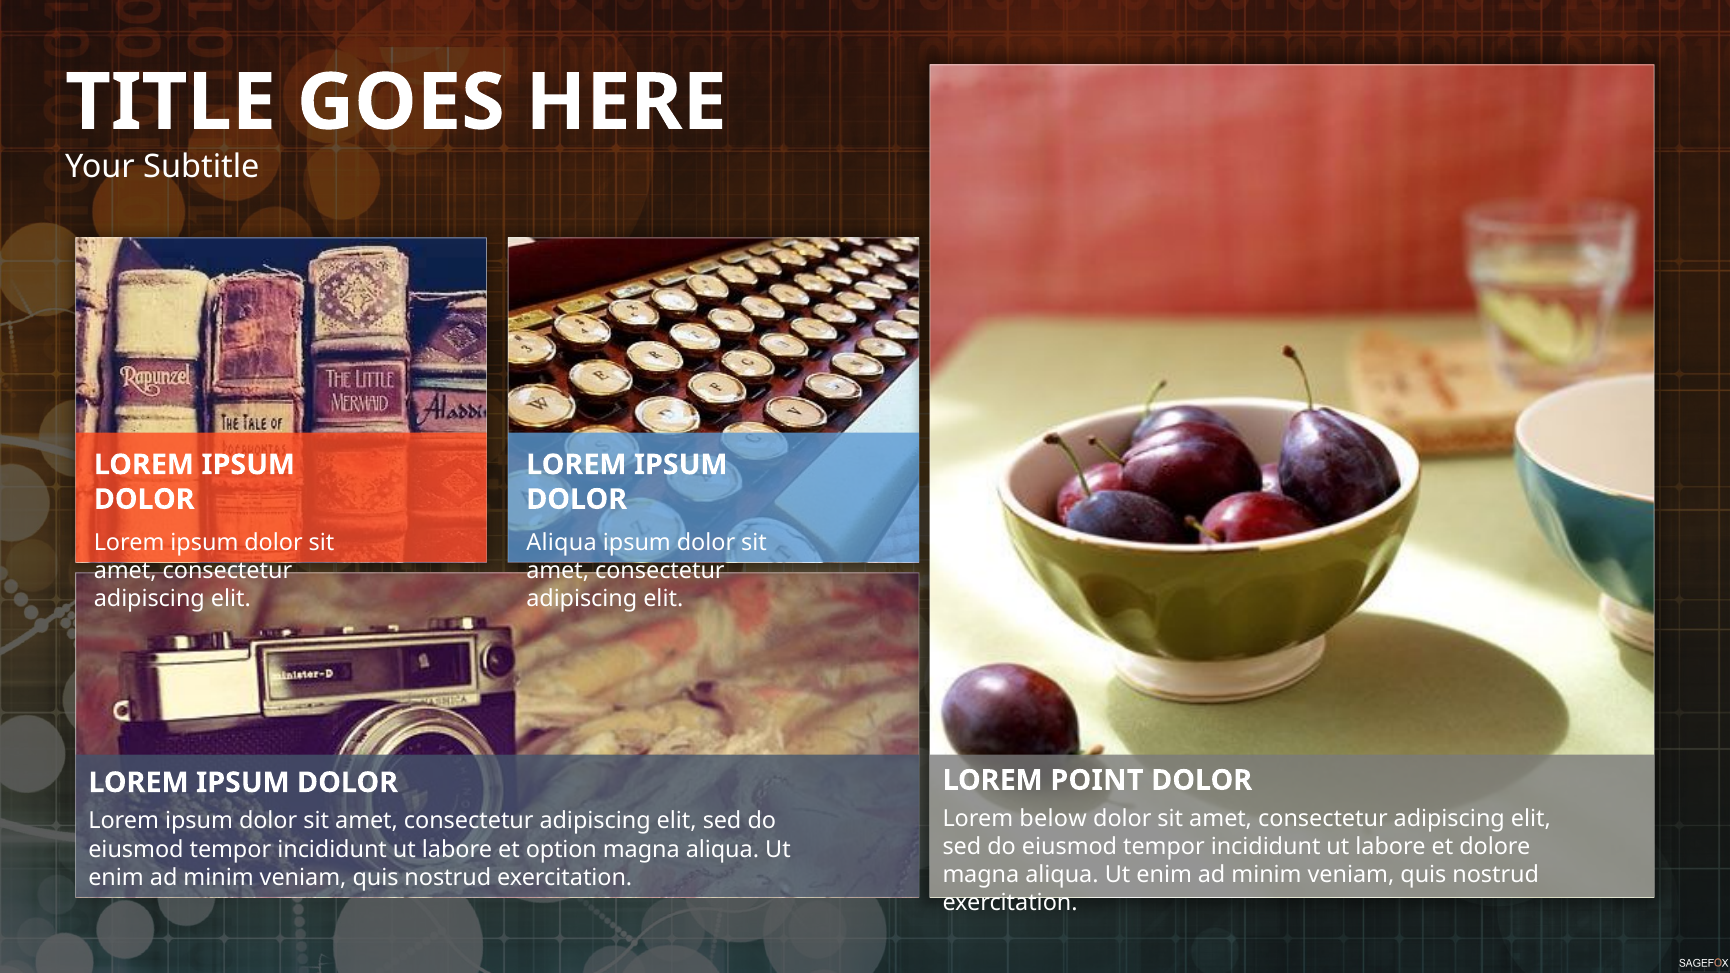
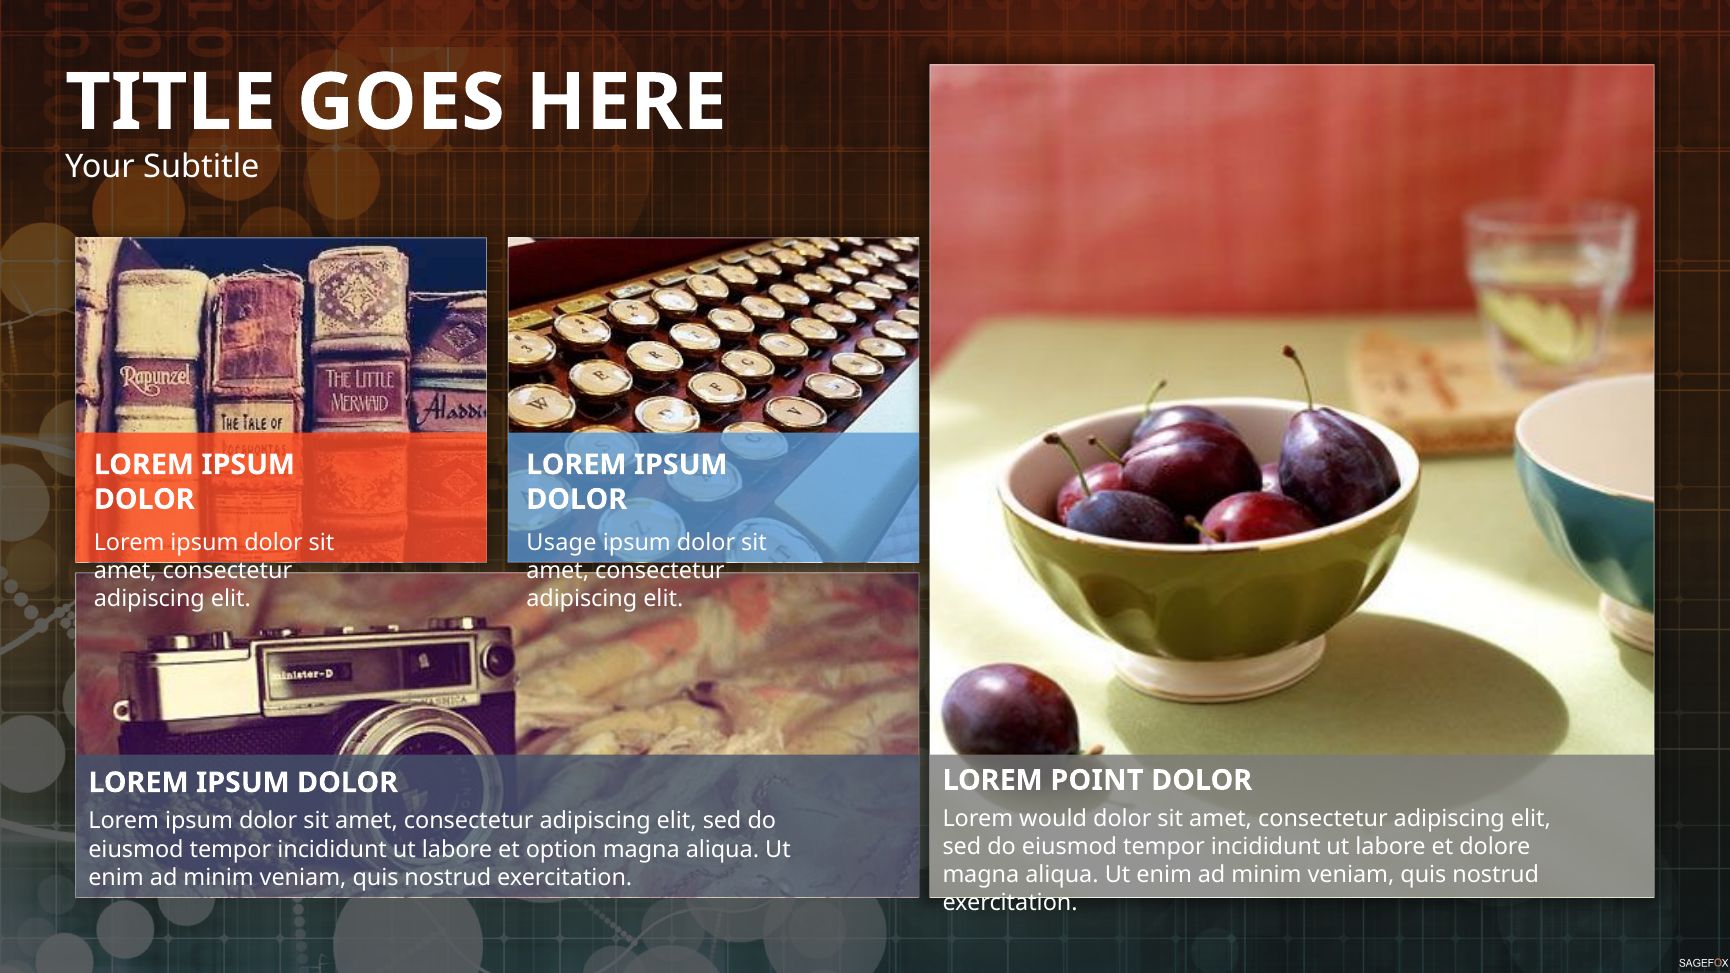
Aliqua at (562, 543): Aliqua -> Usage
below: below -> would
